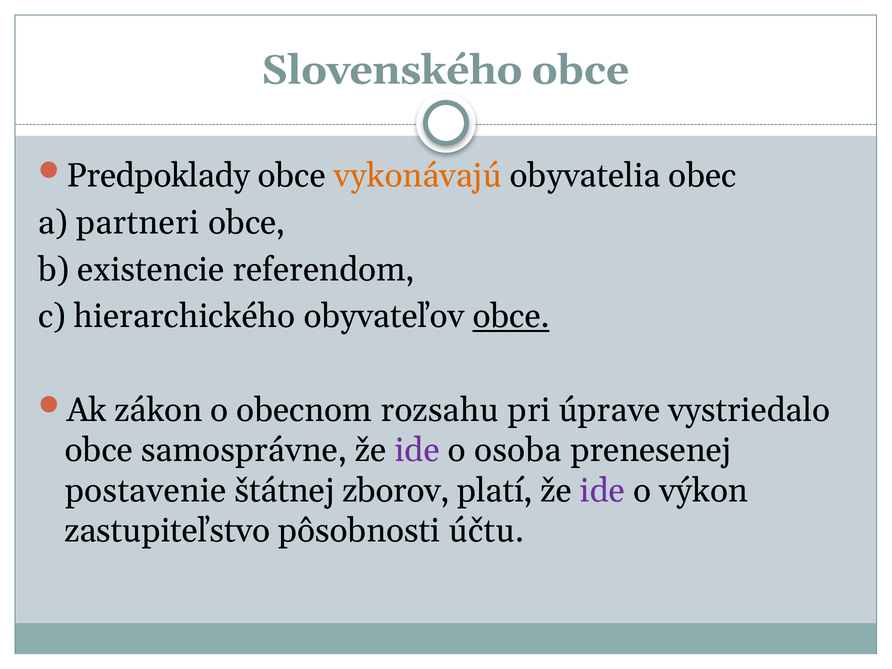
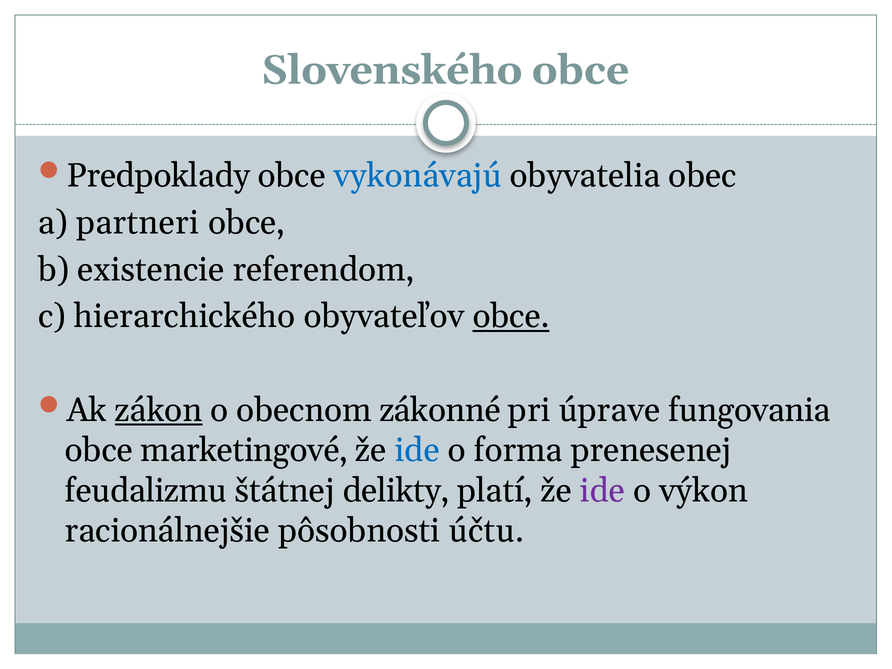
vykonávajú colour: orange -> blue
zákon underline: none -> present
rozsahu: rozsahu -> zákonné
vystriedalo: vystriedalo -> fungovania
samosprávne: samosprávne -> marketingové
ide at (417, 450) colour: purple -> blue
osoba: osoba -> forma
postavenie: postavenie -> feudalizmu
zborov: zborov -> delikty
zastupiteľstvo: zastupiteľstvo -> racionálnejšie
